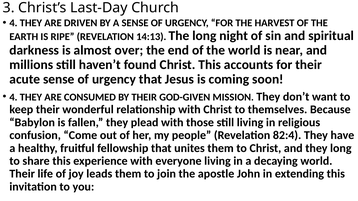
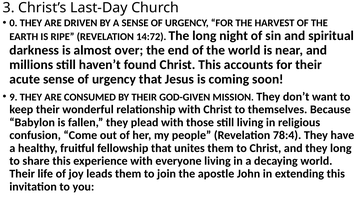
4 at (13, 23): 4 -> 0
14:13: 14:13 -> 14:72
4 at (13, 97): 4 -> 9
82:4: 82:4 -> 78:4
